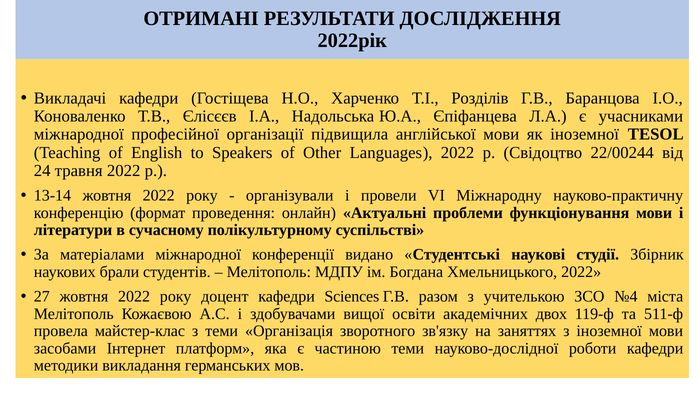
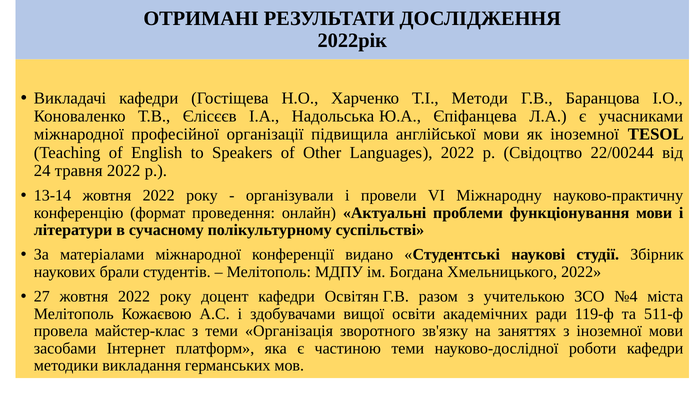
Розділів: Розділів -> Методи
Sciences: Sciences -> Освітян
двох: двох -> ради
